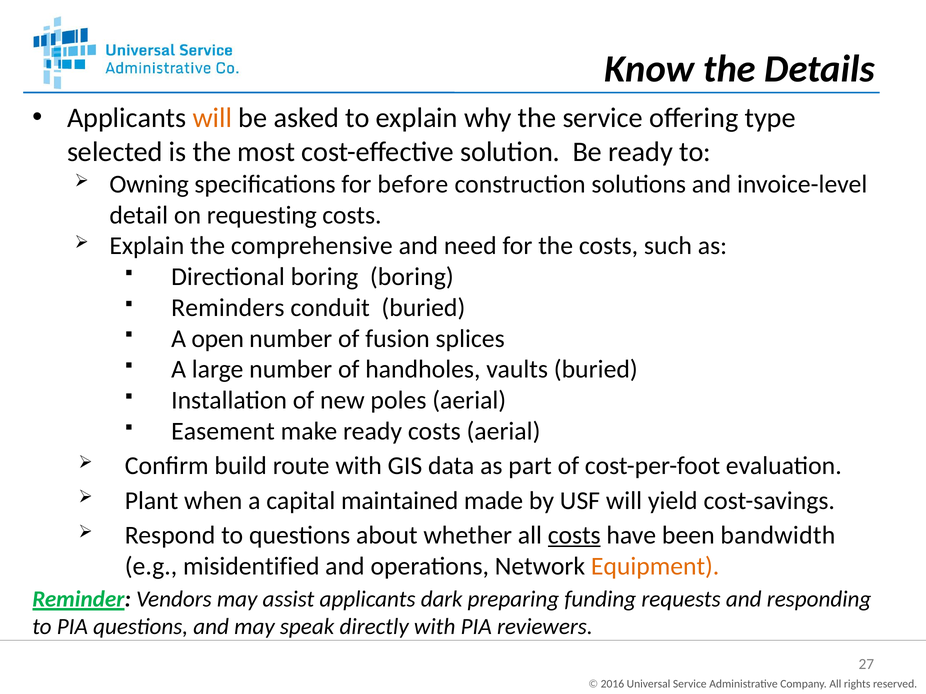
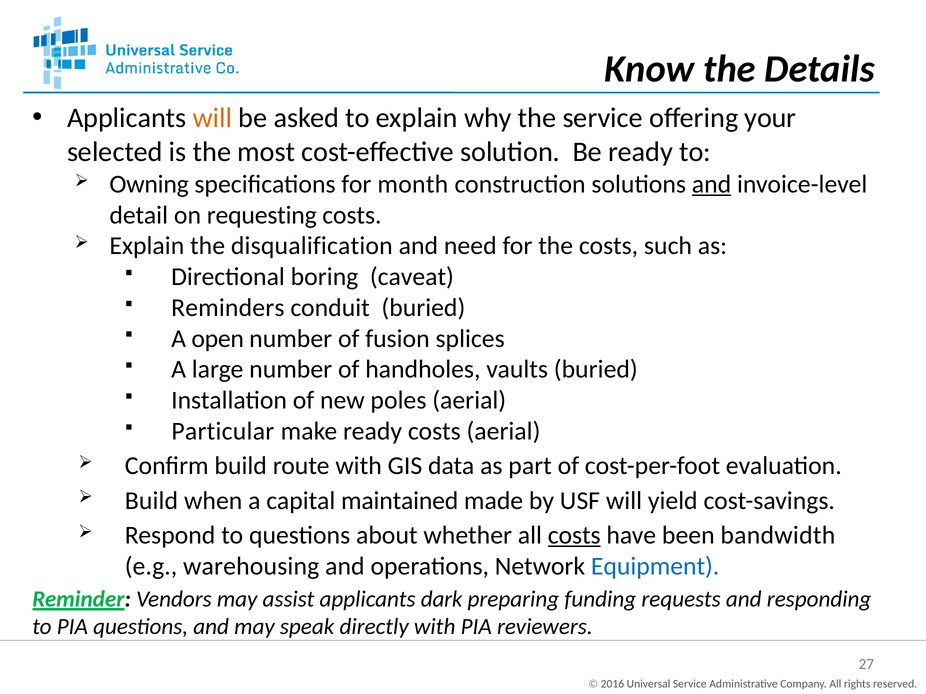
type: type -> your
before: before -> month
and at (712, 184) underline: none -> present
comprehensive: comprehensive -> disqualification
boring boring: boring -> caveat
Easement: Easement -> Particular
Plant at (152, 501): Plant -> Build
misidentified: misidentified -> warehousing
Equipment colour: orange -> blue
